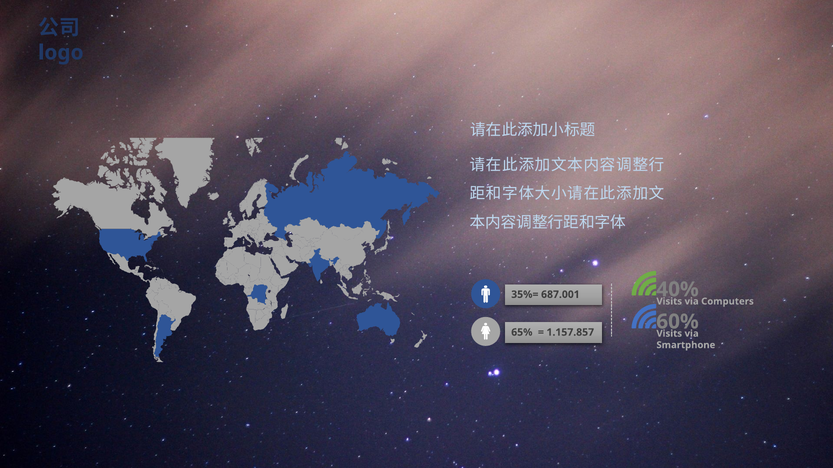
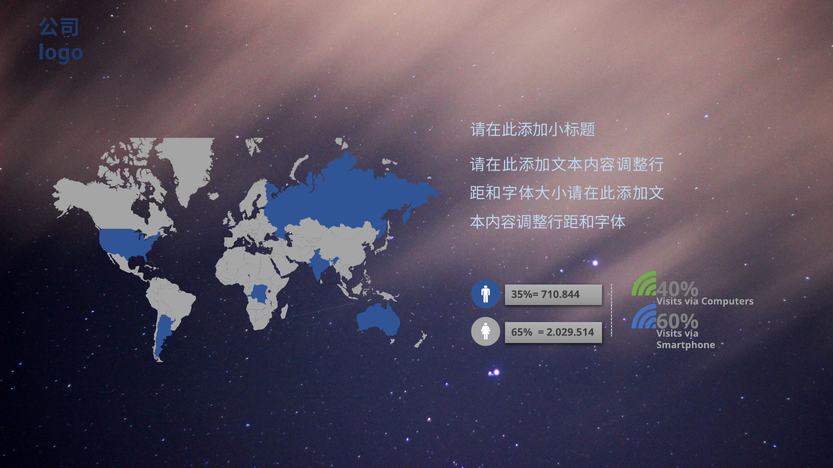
687.001: 687.001 -> 710.844
1.157.857: 1.157.857 -> 2.029.514
